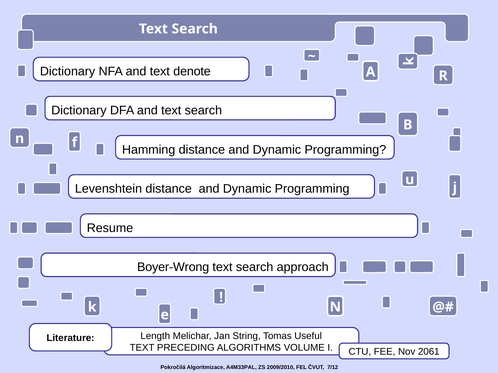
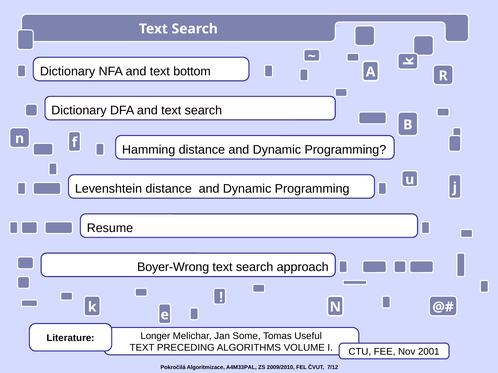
denote: denote -> bottom
Length: Length -> Longer
String: String -> Some
2061: 2061 -> 2001
